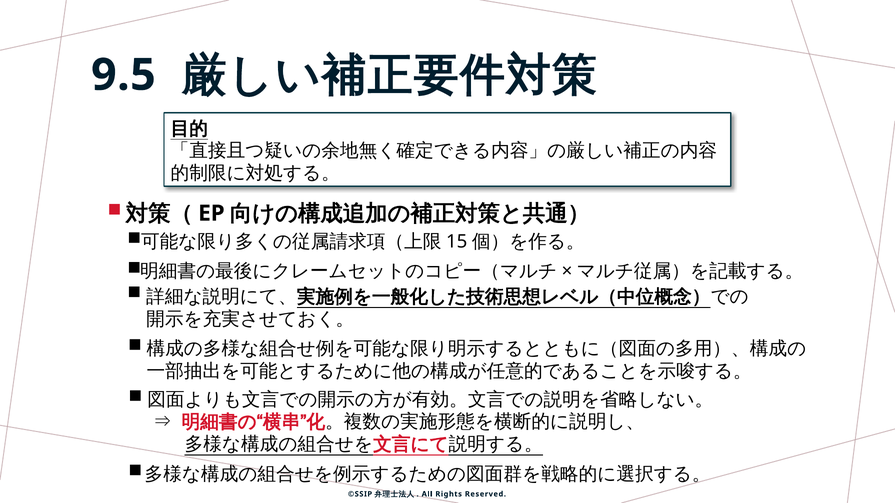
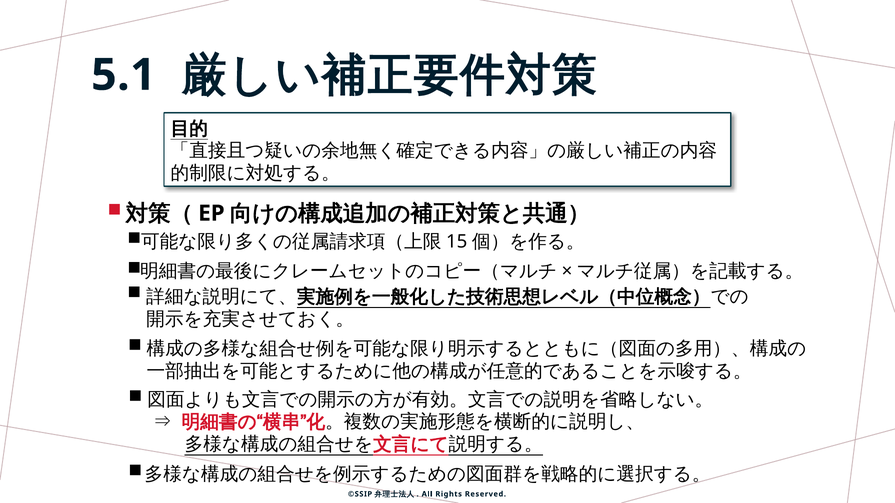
9.5: 9.5 -> 5.1
